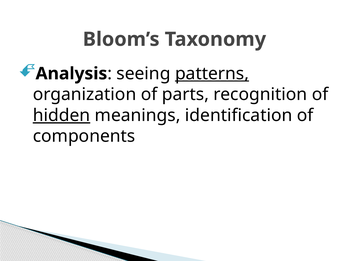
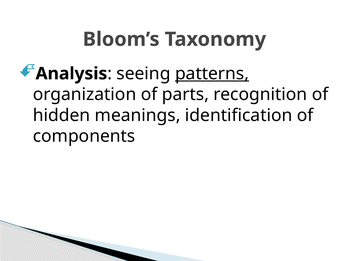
hidden underline: present -> none
